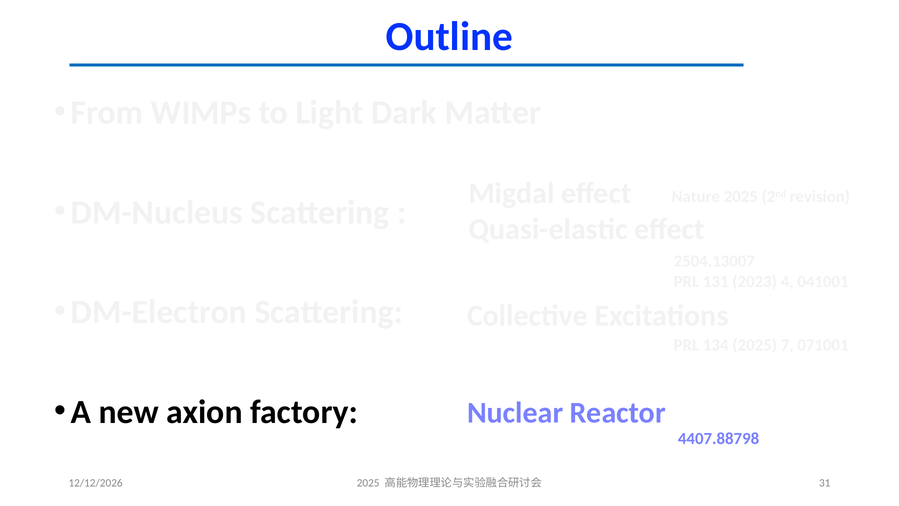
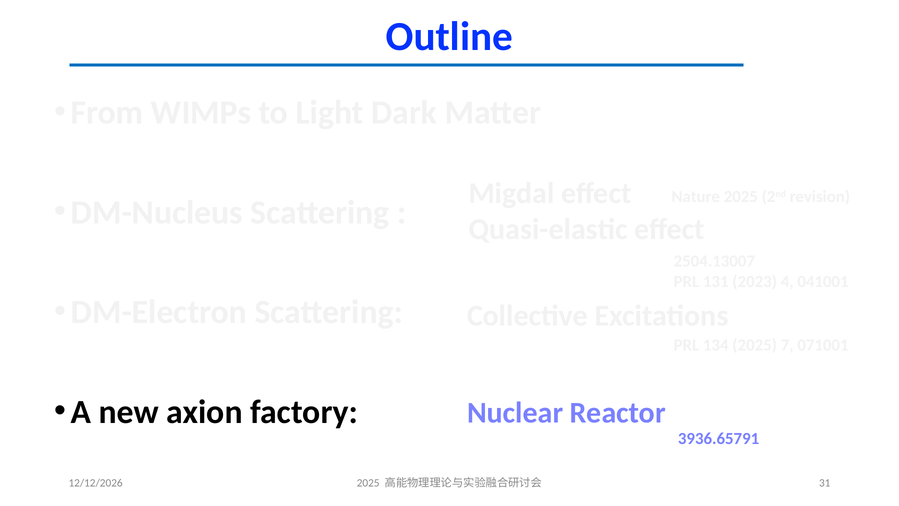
4407.88798: 4407.88798 -> 3936.65791
